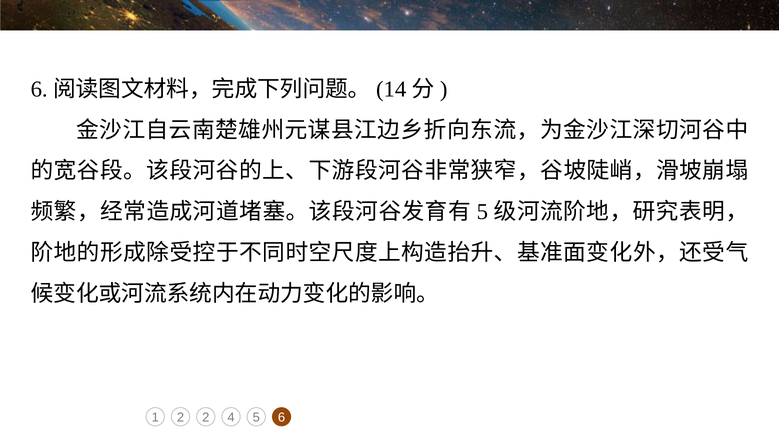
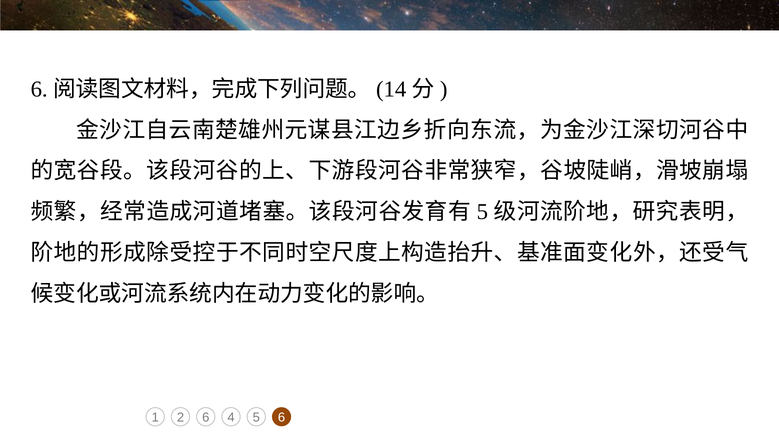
2 2: 2 -> 6
